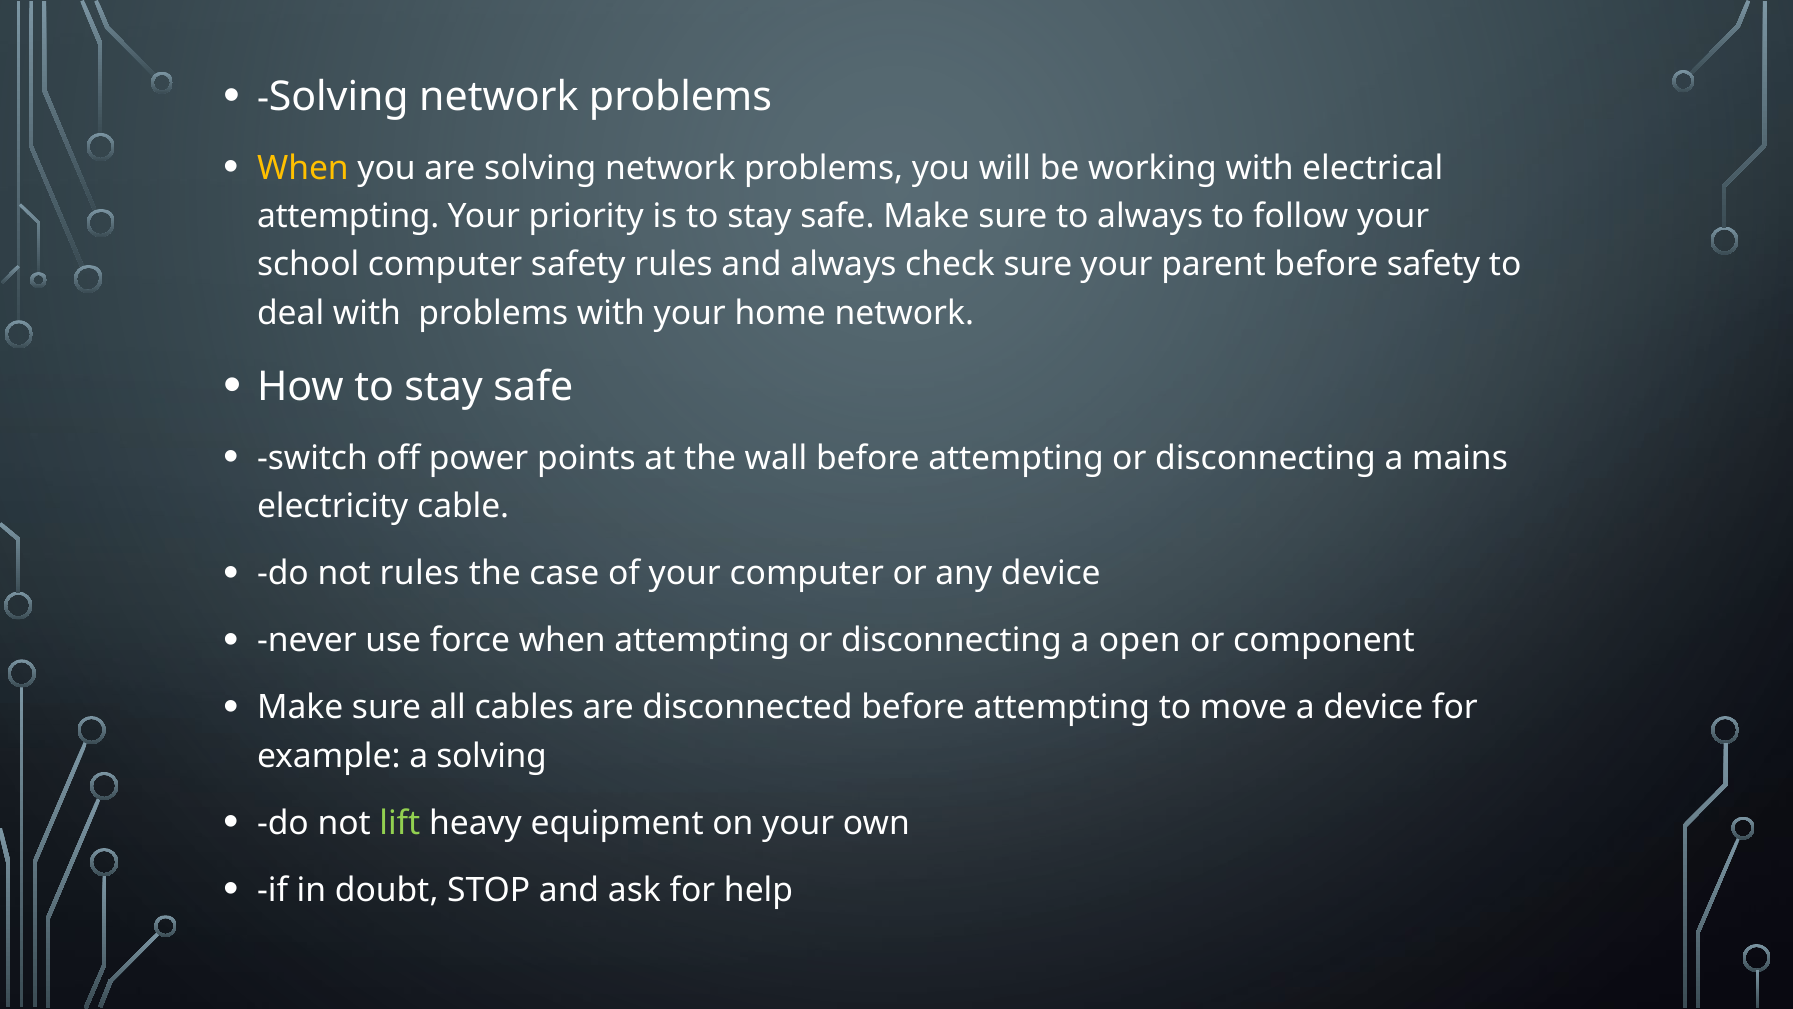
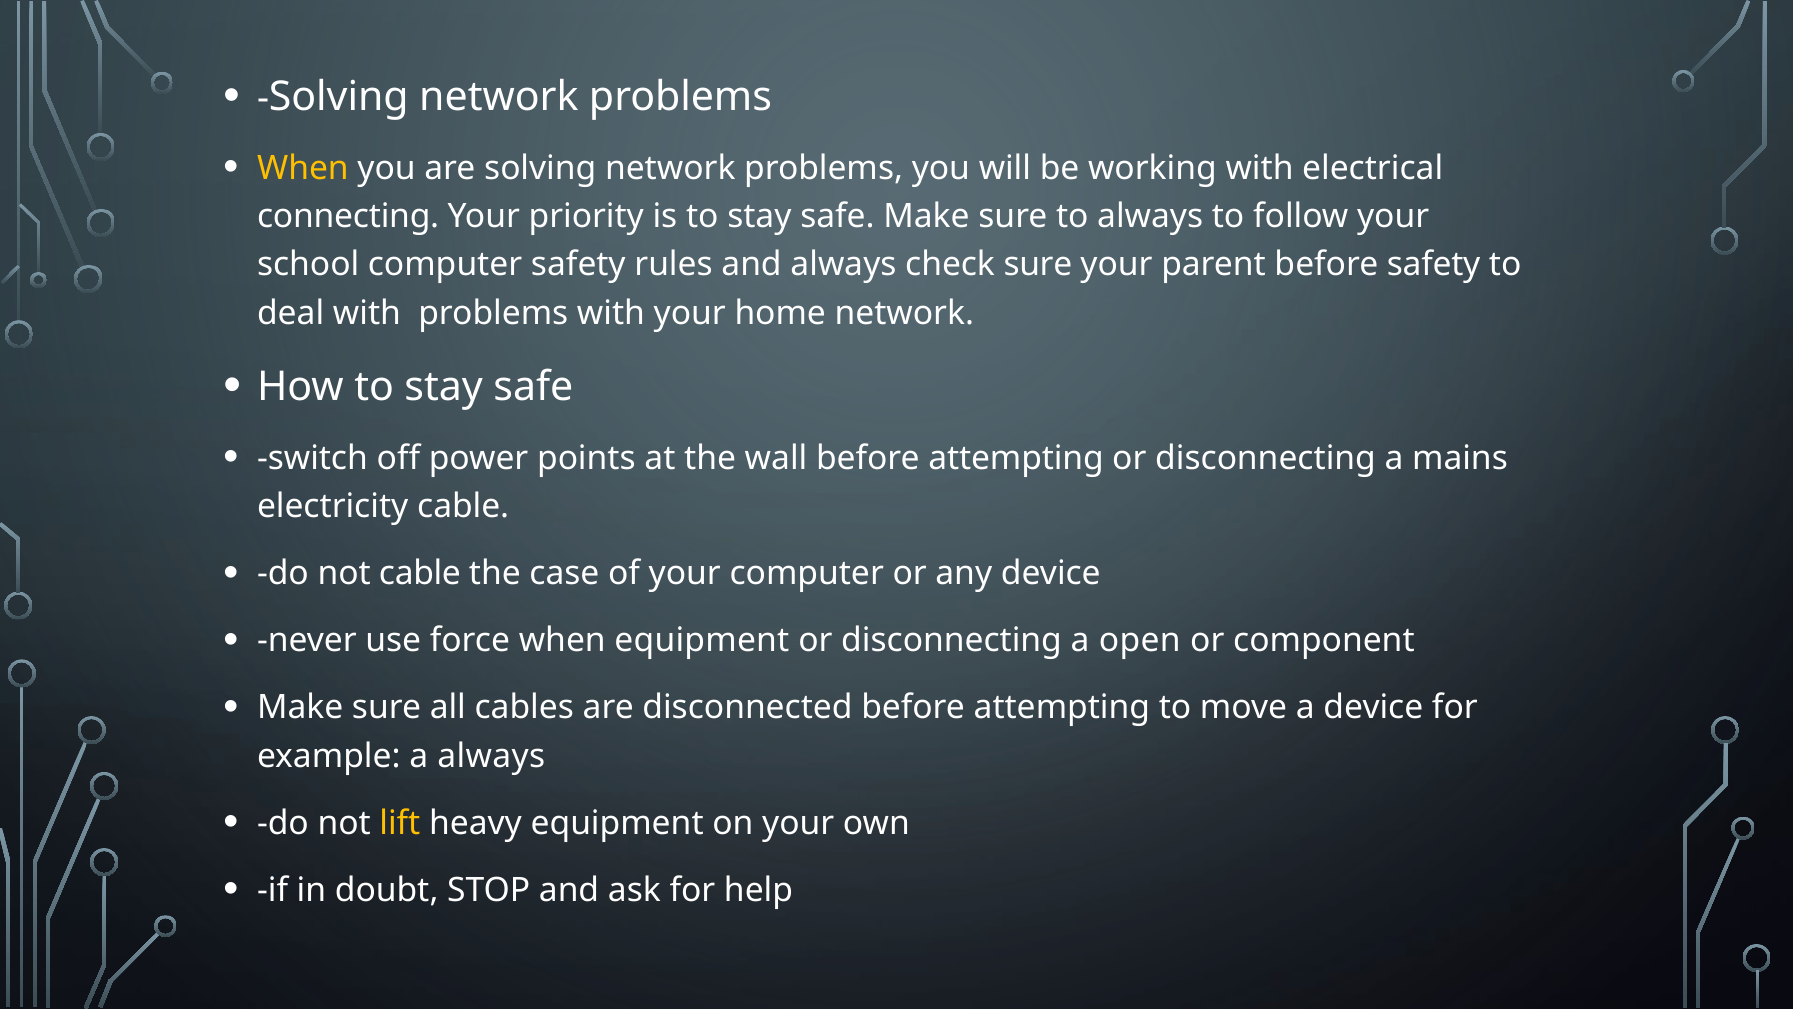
attempting at (348, 216): attempting -> connecting
not rules: rules -> cable
when attempting: attempting -> equipment
a solving: solving -> always
lift colour: light green -> yellow
